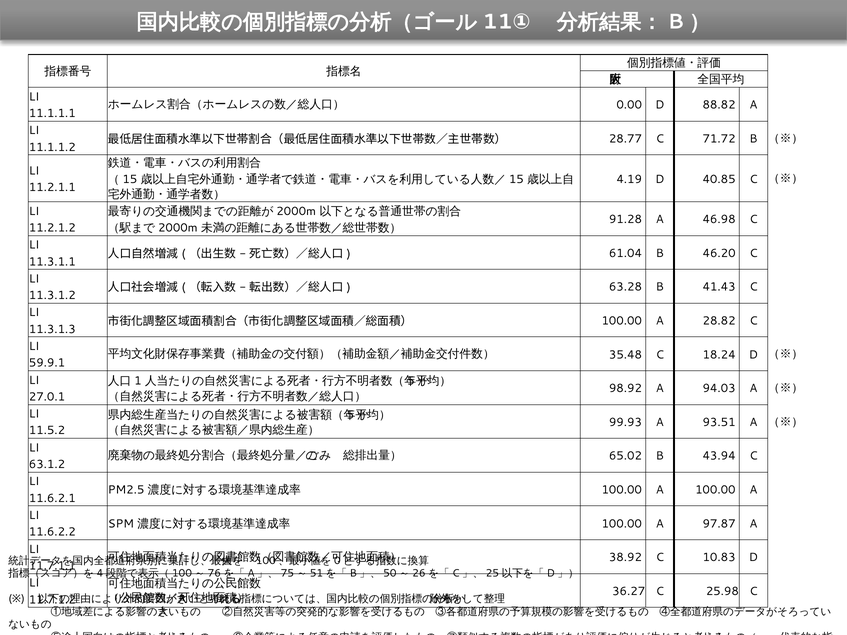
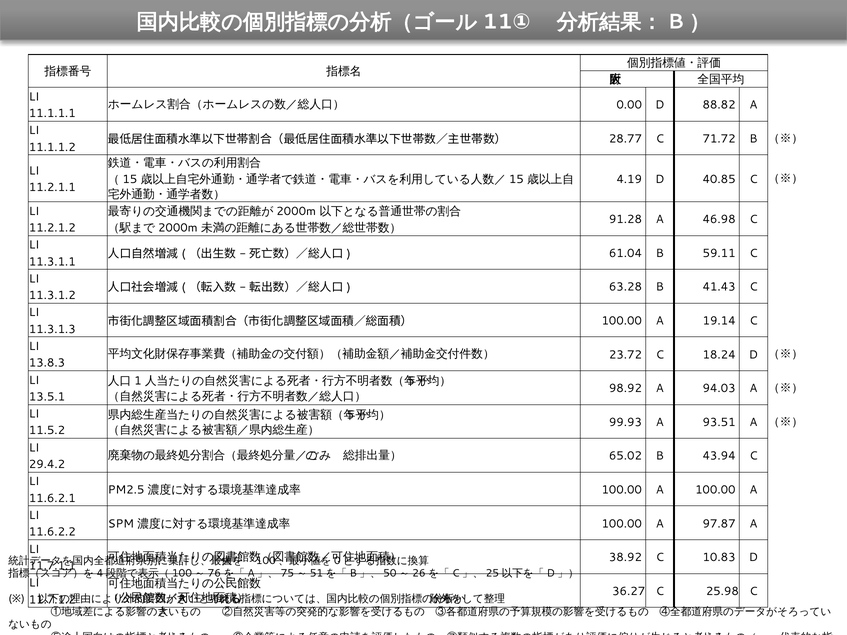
46.20: 46.20 -> 59.11
28.82: 28.82 -> 19.14
35.48: 35.48 -> 23.72
59.9.1: 59.9.1 -> 13.8.3
27.0.1: 27.0.1 -> 13.5.1
63.1.2: 63.1.2 -> 29.4.2
